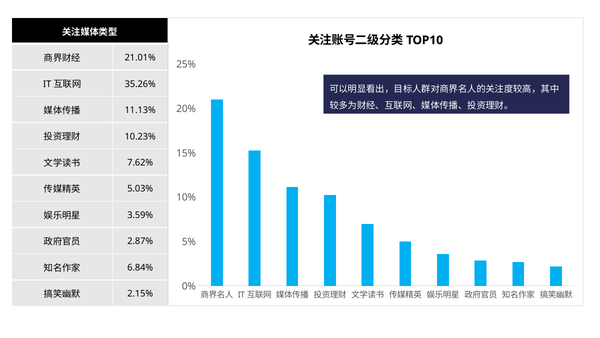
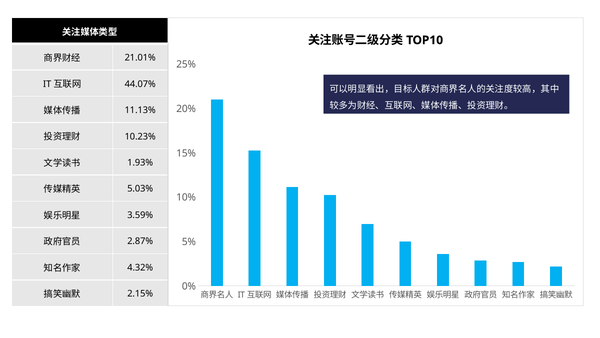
35.26%: 35.26% -> 44.07%
7.62%: 7.62% -> 1.93%
6.84%: 6.84% -> 4.32%
